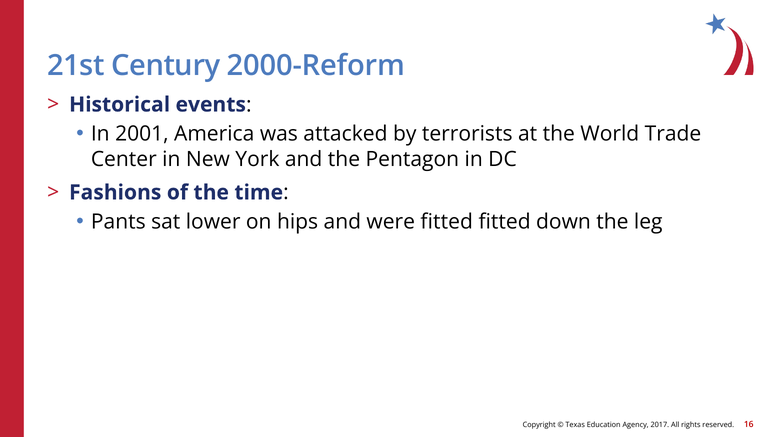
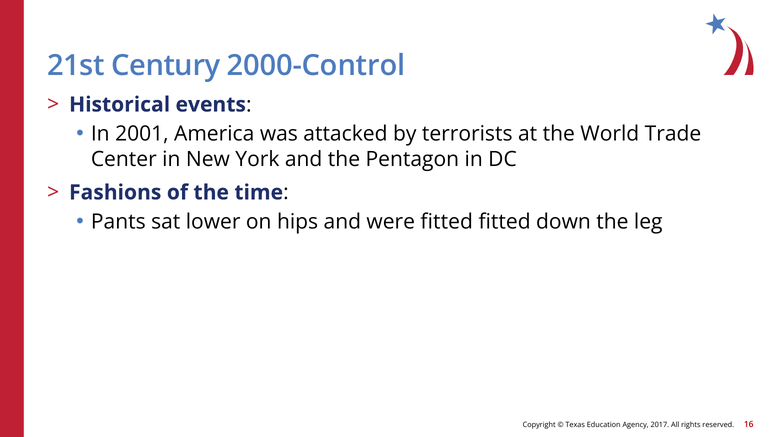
2000-Reform: 2000-Reform -> 2000-Control
